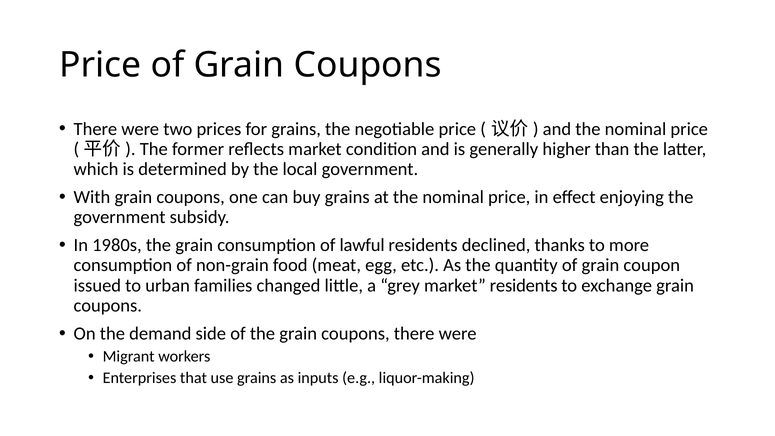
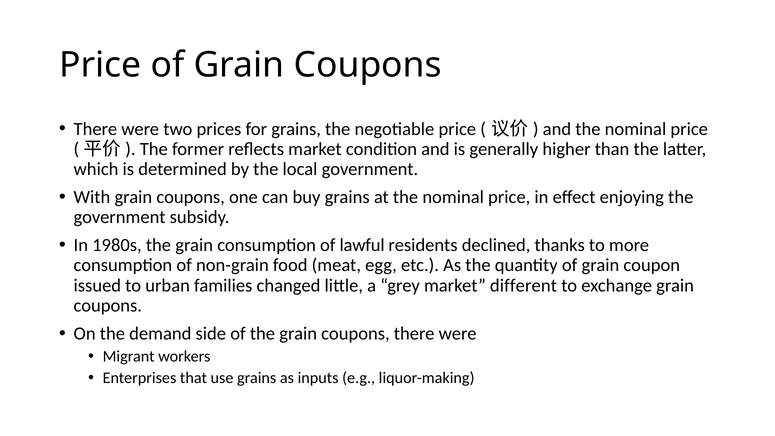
market residents: residents -> different
